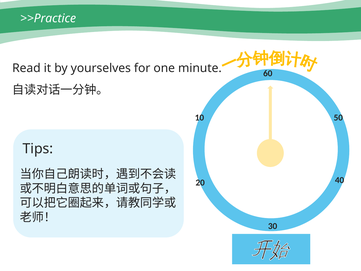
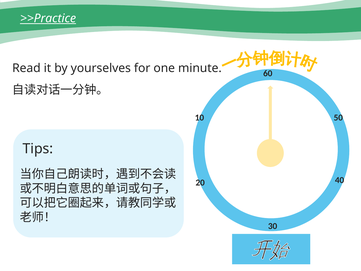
>>Practice underline: none -> present
